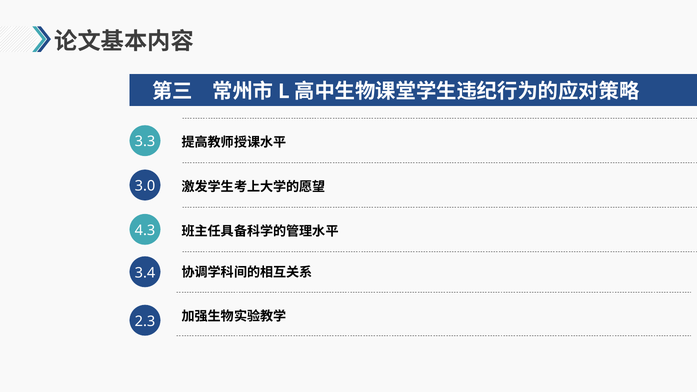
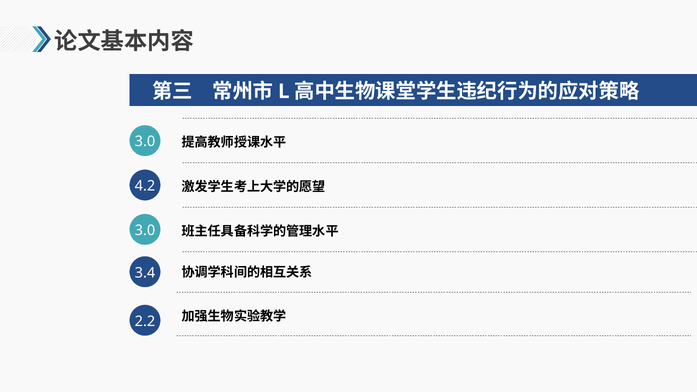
3.3 at (145, 142): 3.3 -> 3.0
3.0: 3.0 -> 4.2
4.3 at (145, 230): 4.3 -> 3.0
2.3: 2.3 -> 2.2
